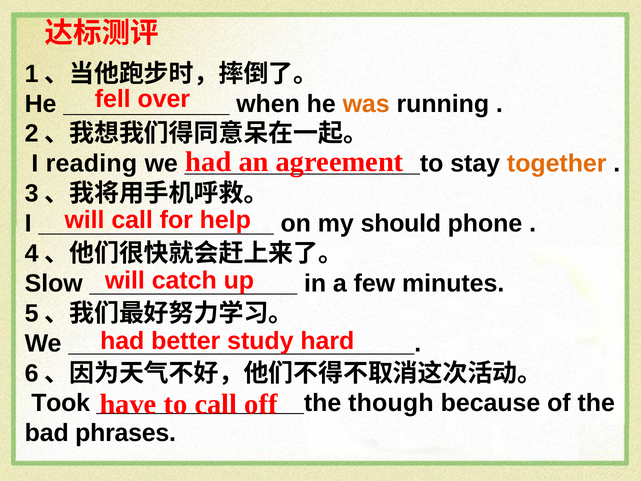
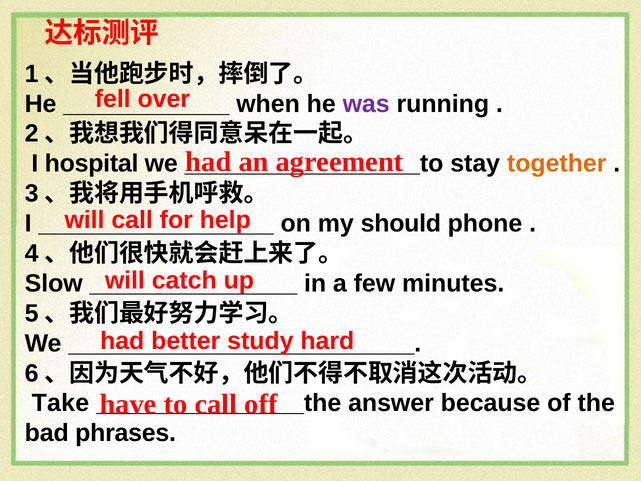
was colour: orange -> purple
reading: reading -> hospital
Took: Took -> Take
though: though -> answer
